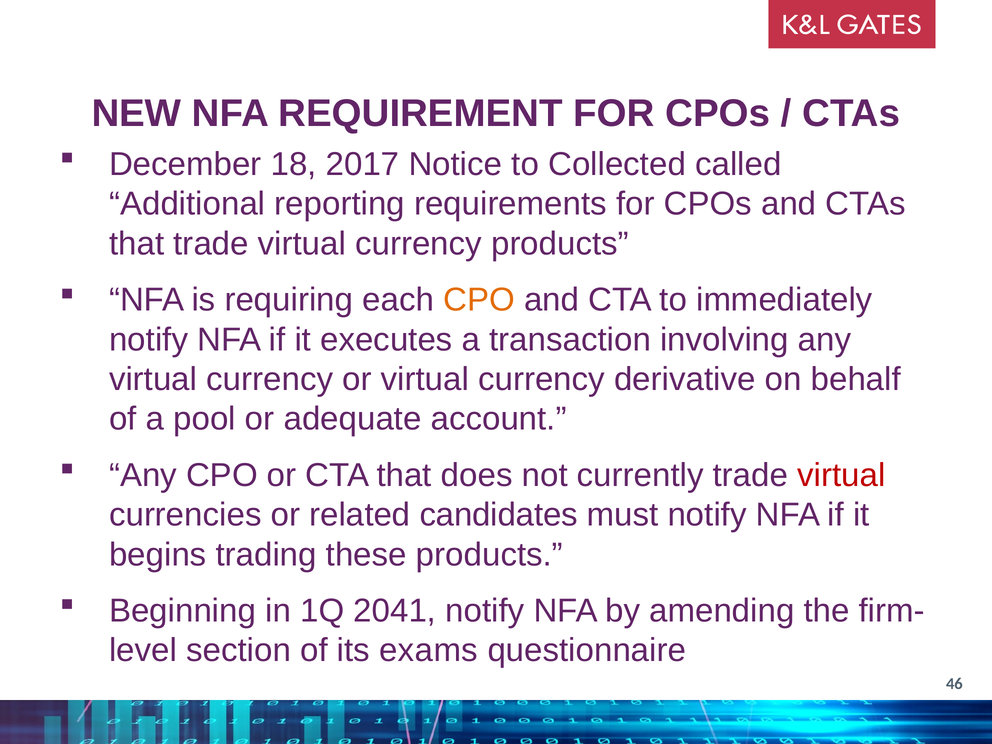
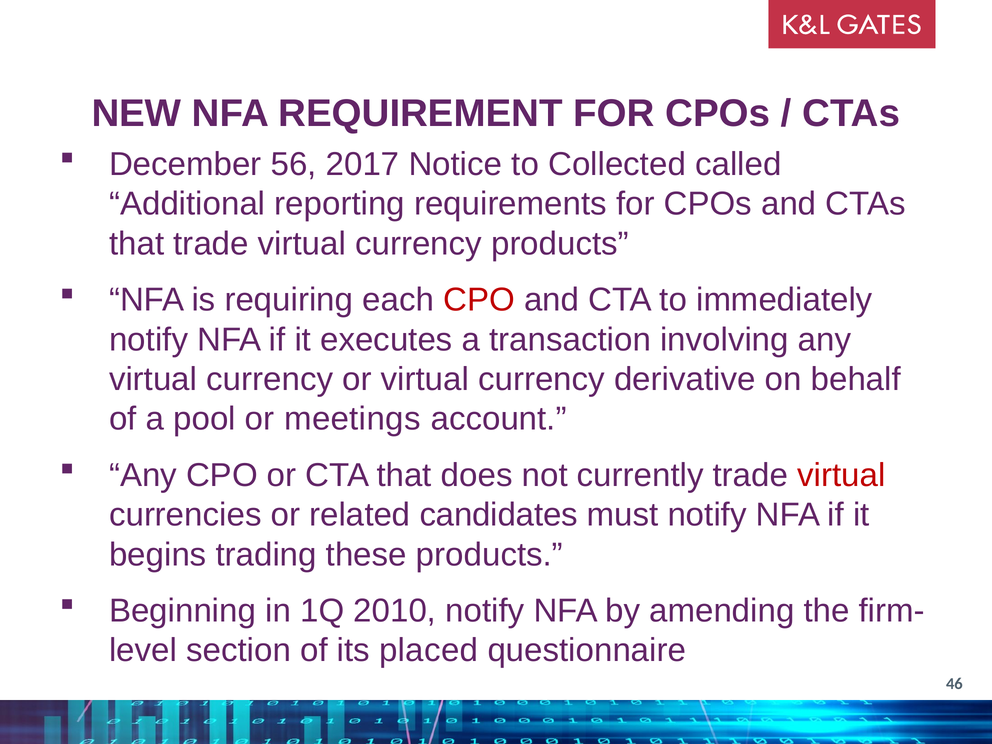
18: 18 -> 56
CPO at (479, 300) colour: orange -> red
adequate: adequate -> meetings
2041: 2041 -> 2010
exams: exams -> placed
